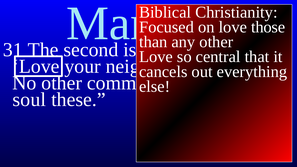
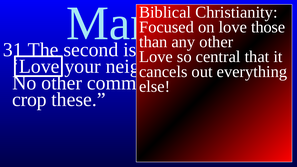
soul: soul -> crop
